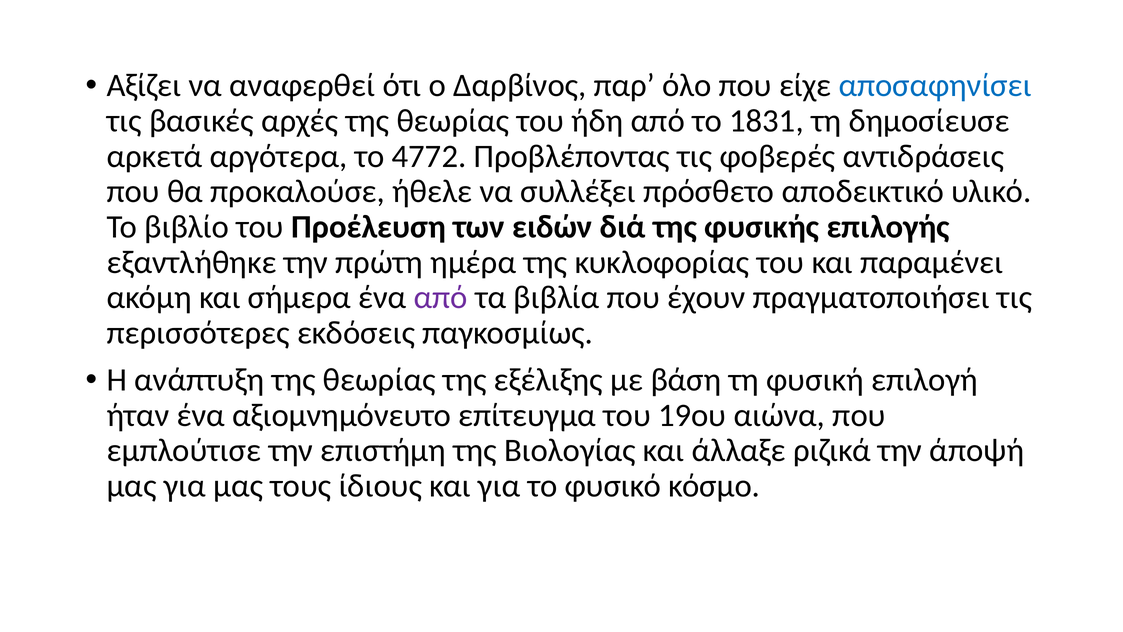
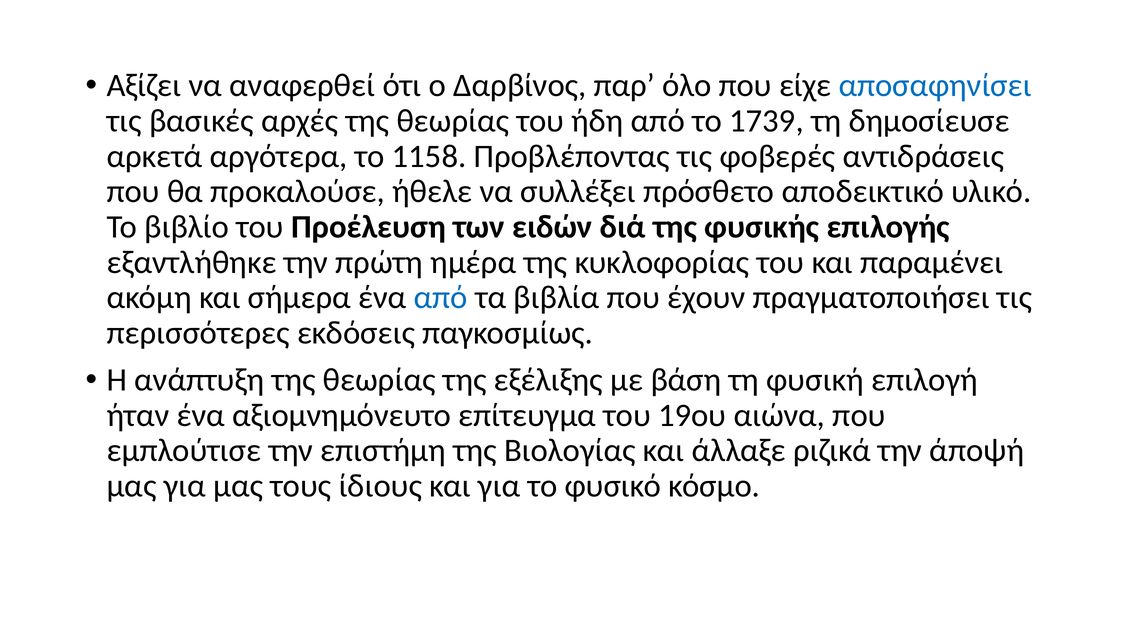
1831: 1831 -> 1739
4772: 4772 -> 1158
από at (441, 297) colour: purple -> blue
